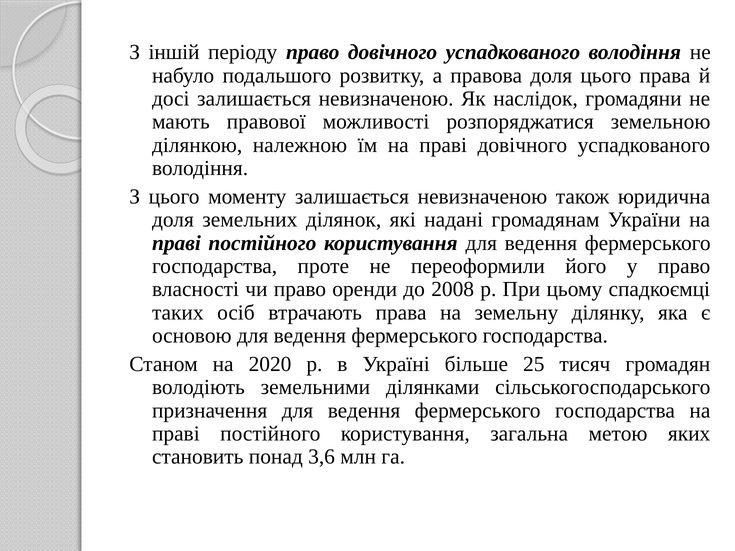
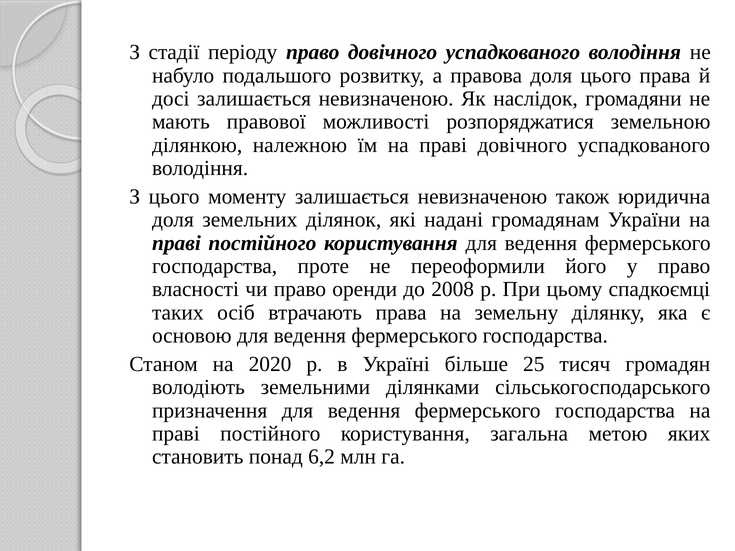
іншій: іншій -> стадії
3,6: 3,6 -> 6,2
